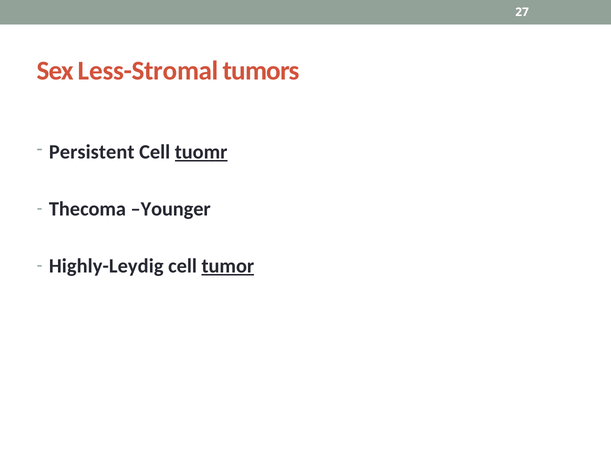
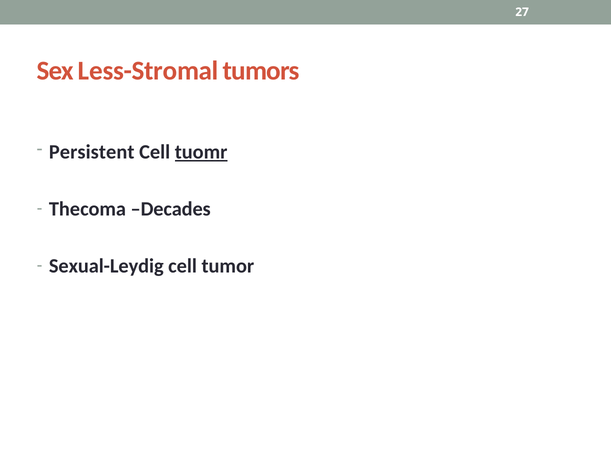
Younger: Younger -> Decades
Highly-Leydig: Highly-Leydig -> Sexual-Leydig
tumor underline: present -> none
